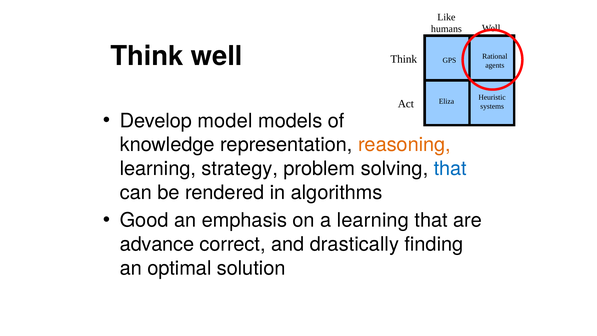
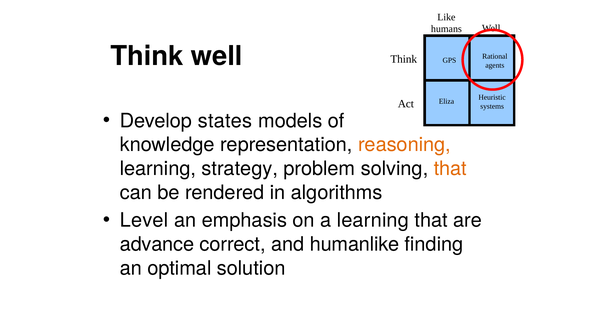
model: model -> states
that at (450, 169) colour: blue -> orange
Good: Good -> Level
drastically: drastically -> humanlike
